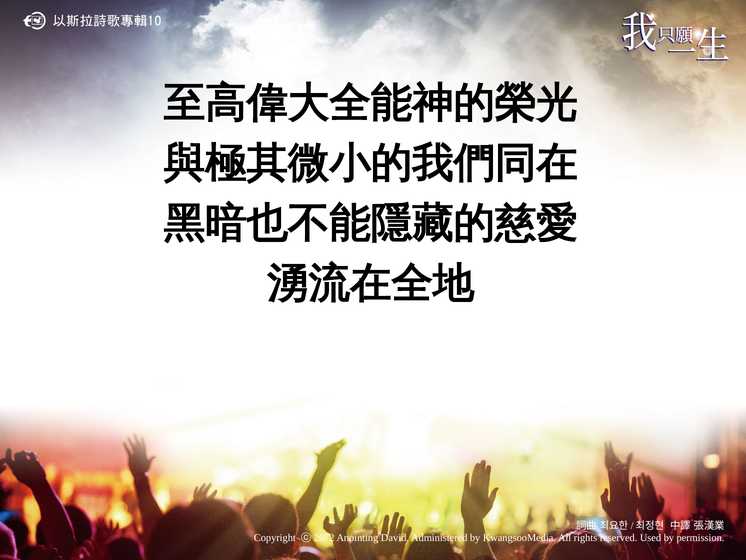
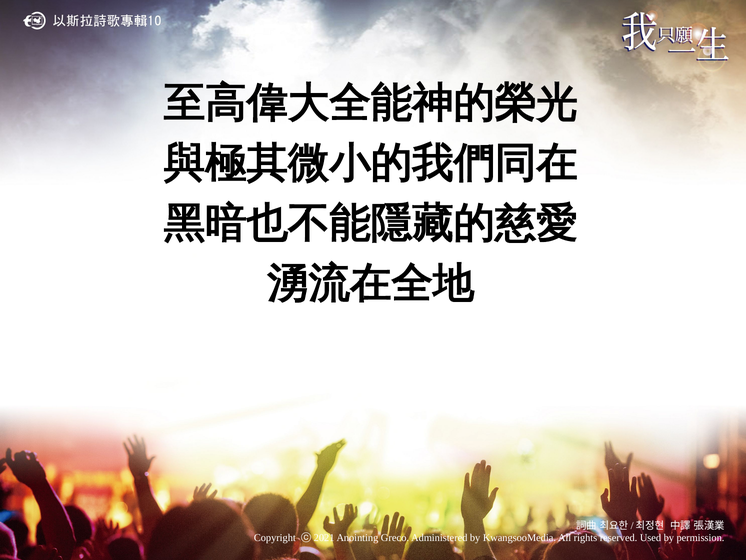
2072: 2072 -> 2021
David: David -> Greco
